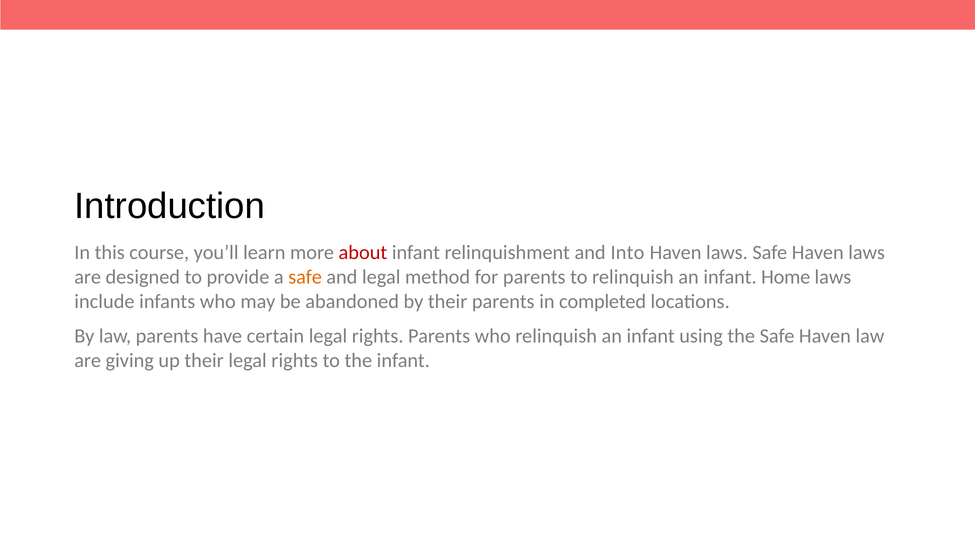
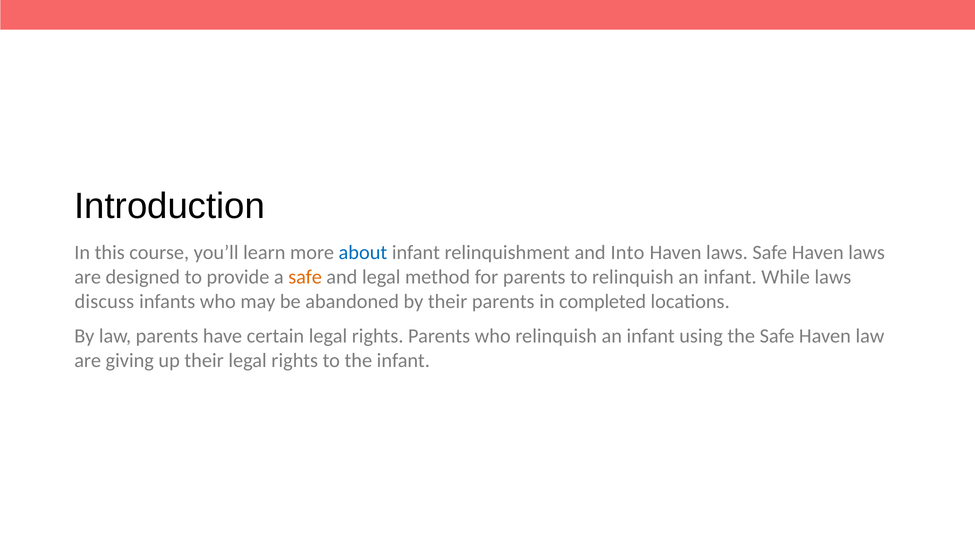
about colour: red -> blue
Home: Home -> While
include: include -> discuss
